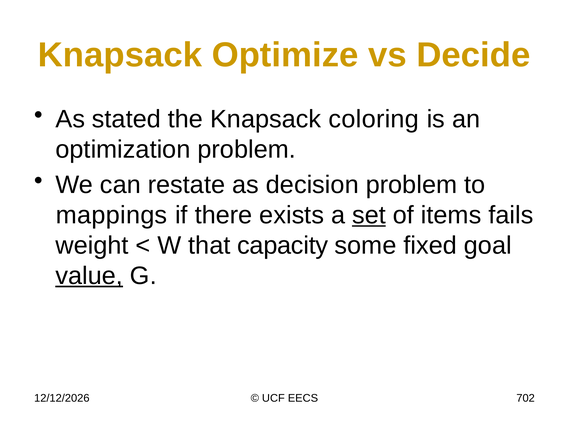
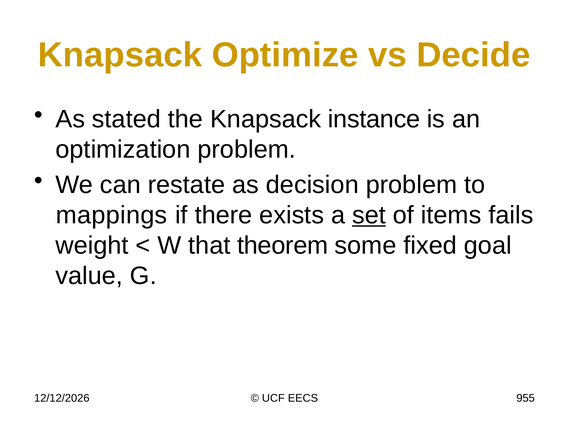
coloring: coloring -> instance
capacity: capacity -> theorem
value underline: present -> none
702: 702 -> 955
